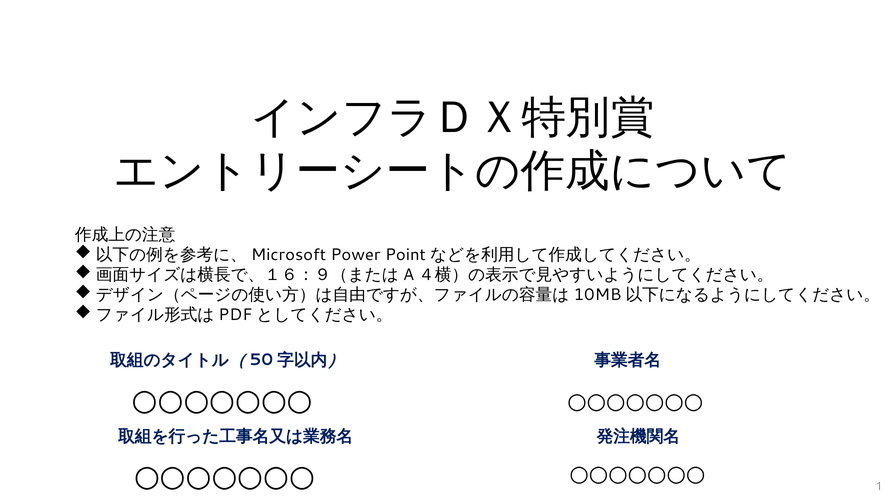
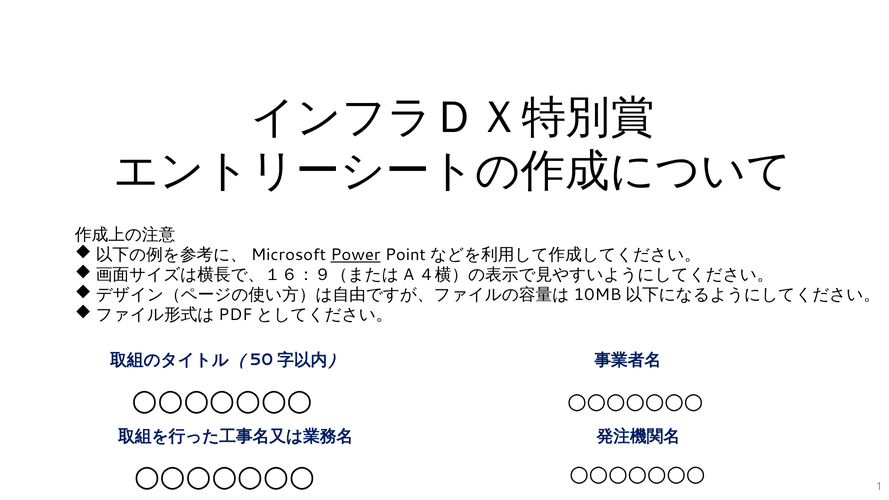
Power underline: none -> present
